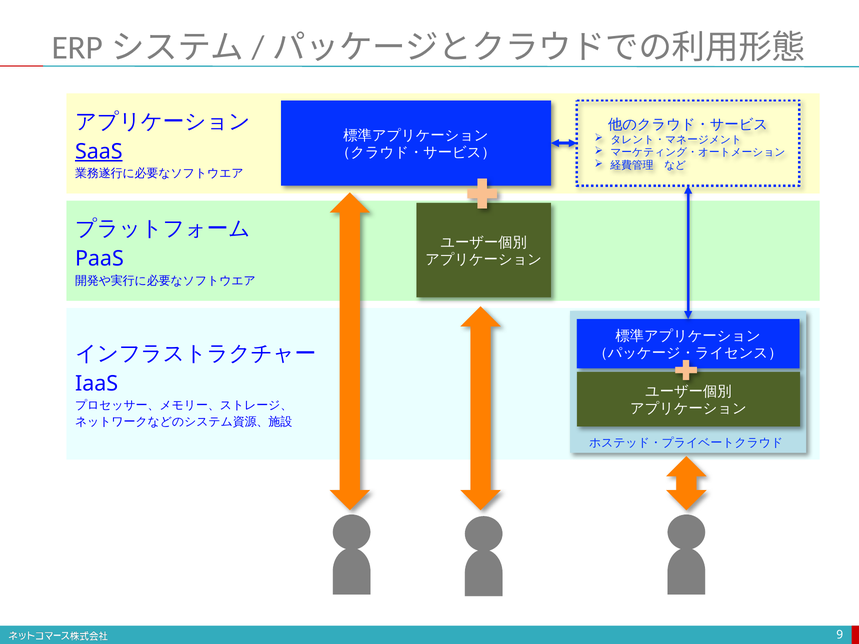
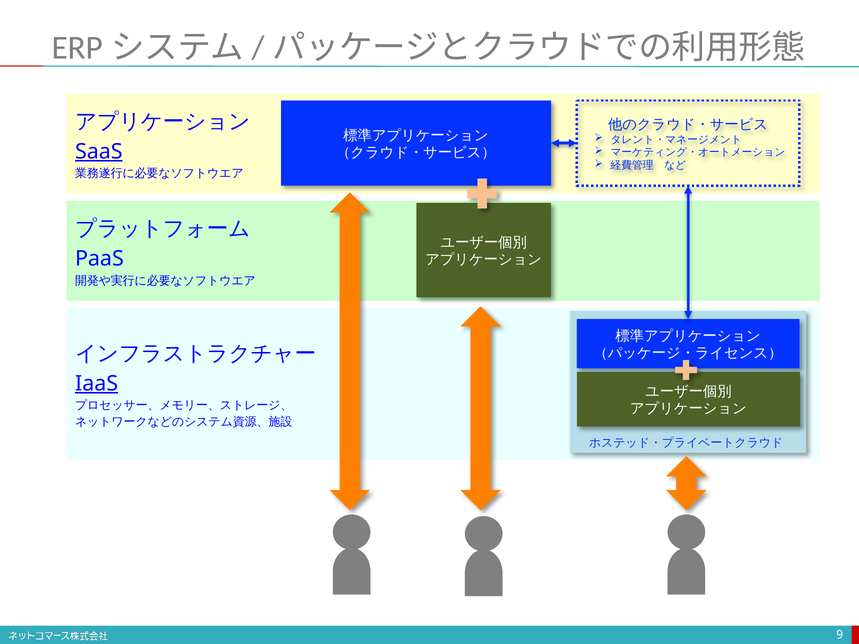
IaaS underline: none -> present
